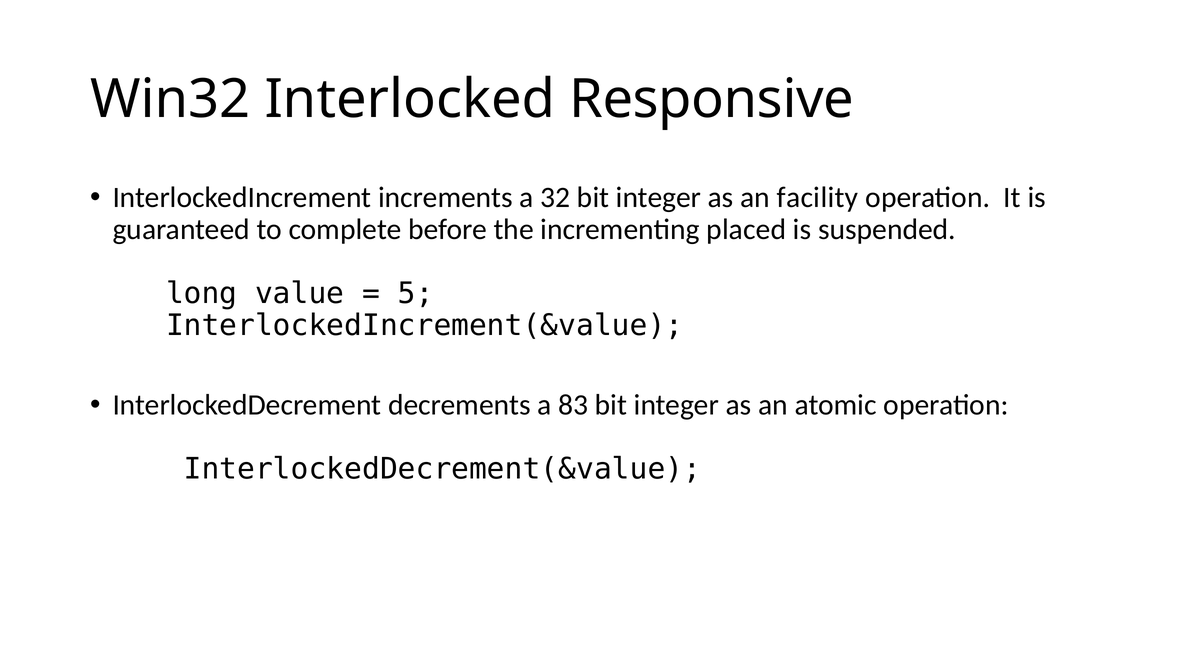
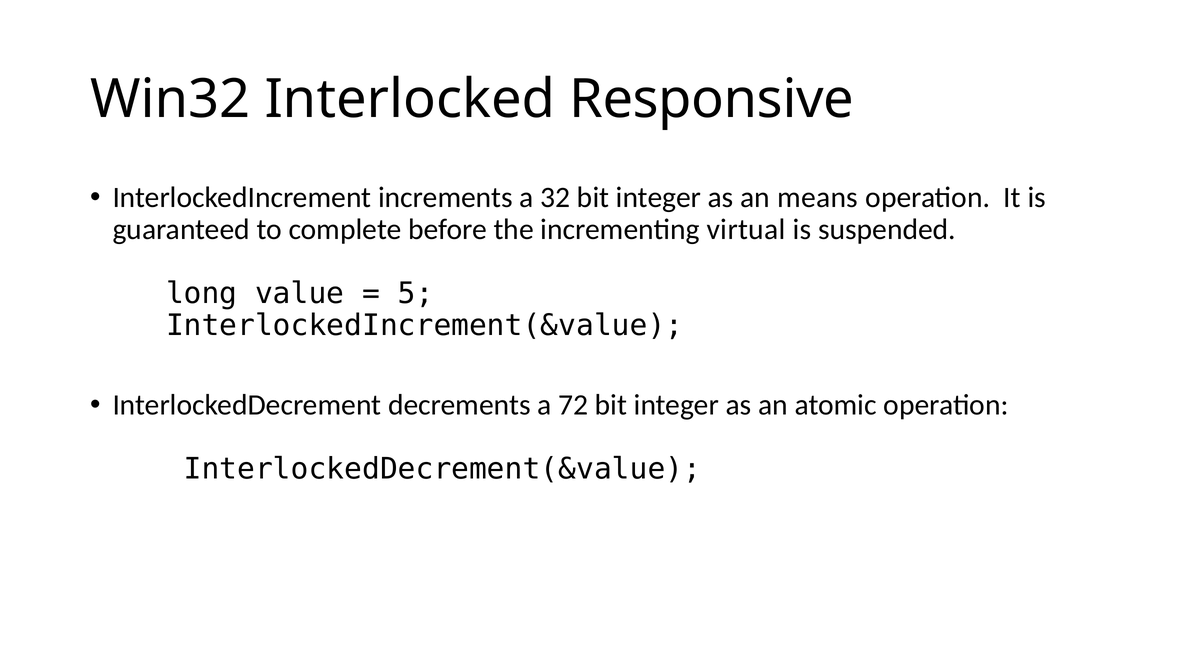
facility: facility -> means
placed: placed -> virtual
83: 83 -> 72
